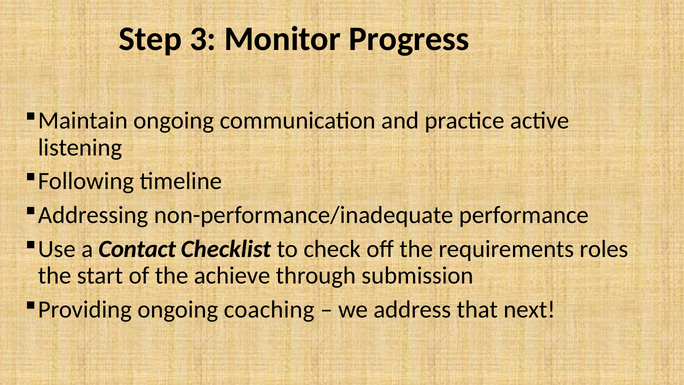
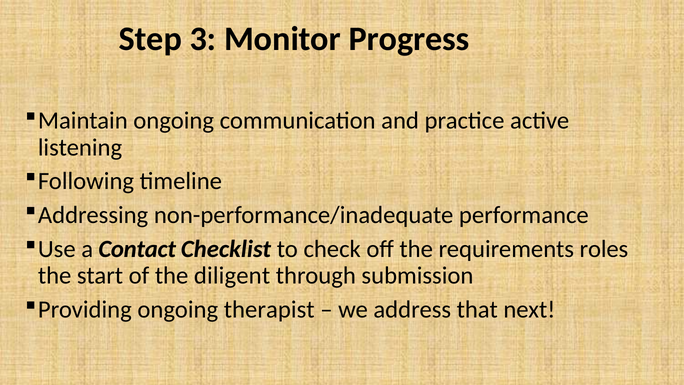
achieve: achieve -> diligent
coaching: coaching -> therapist
